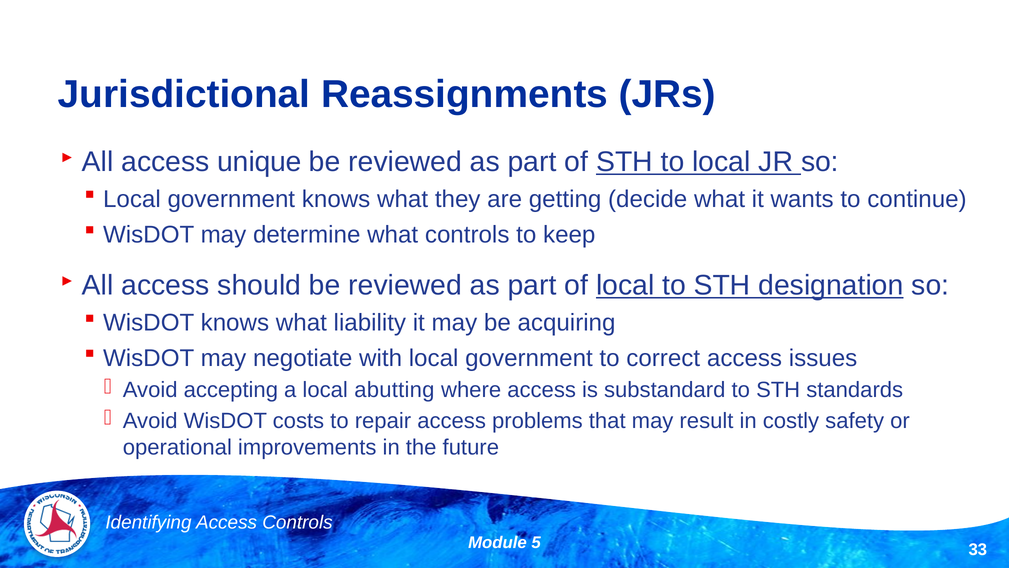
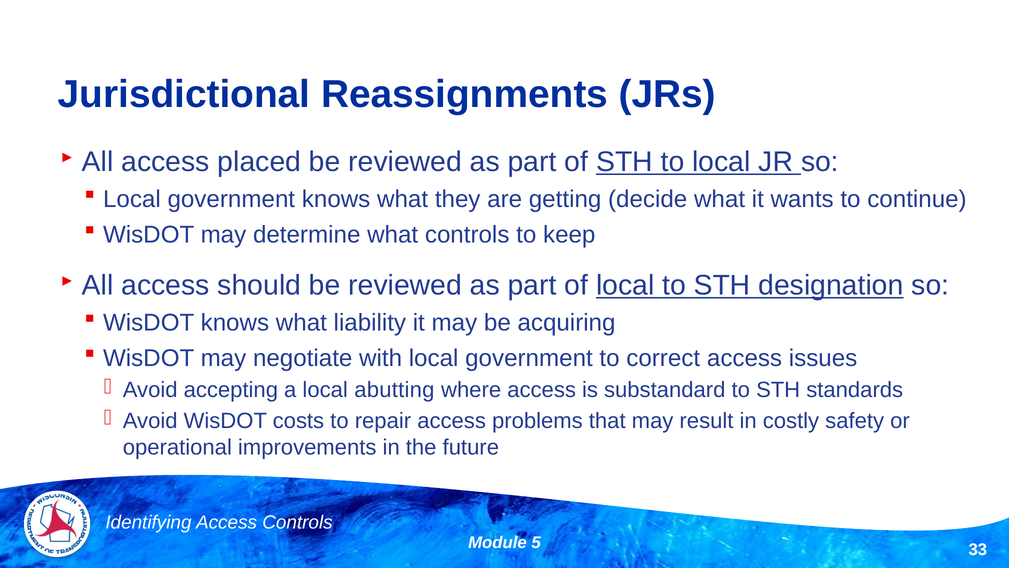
unique: unique -> placed
